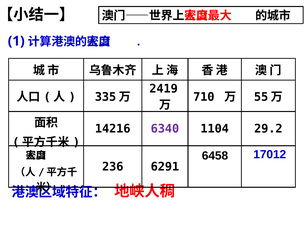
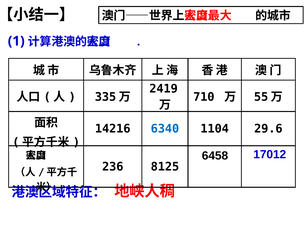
6340 colour: purple -> blue
29.2: 29.2 -> 29.6
6291: 6291 -> 8125
